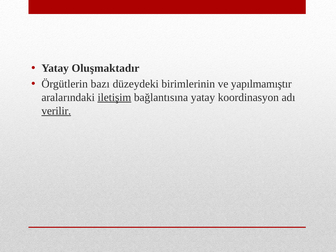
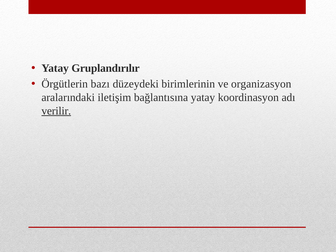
Oluşmaktadır: Oluşmaktadır -> Gruplandırılır
yapılmamıştır: yapılmamıştır -> organizasyon
iletişim underline: present -> none
